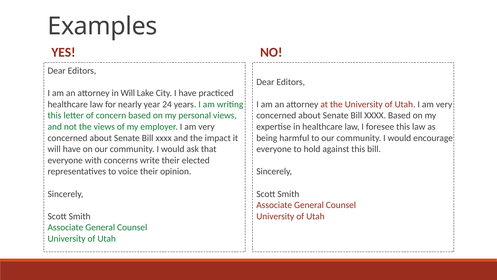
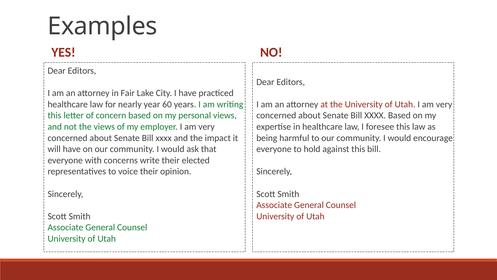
in Will: Will -> Fair
24: 24 -> 60
